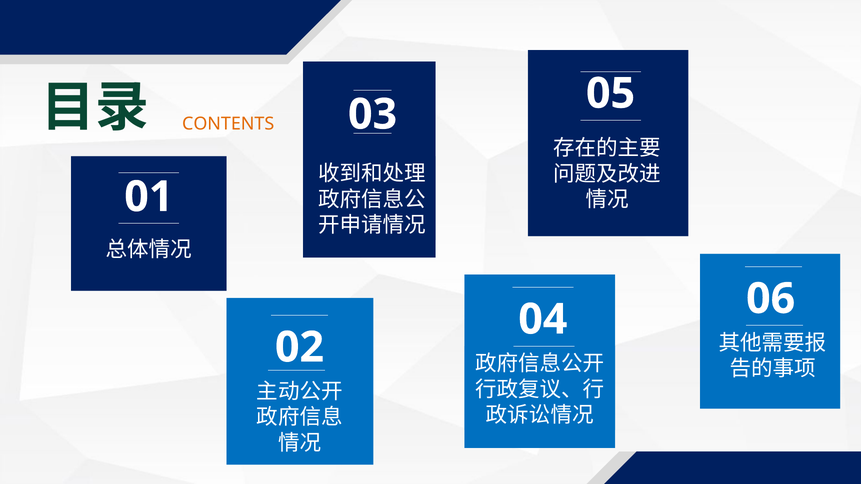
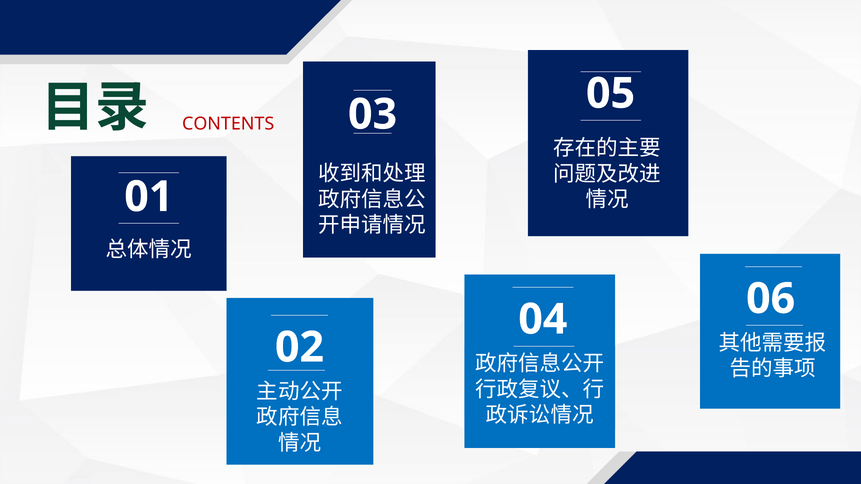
CONTENTS colour: orange -> red
